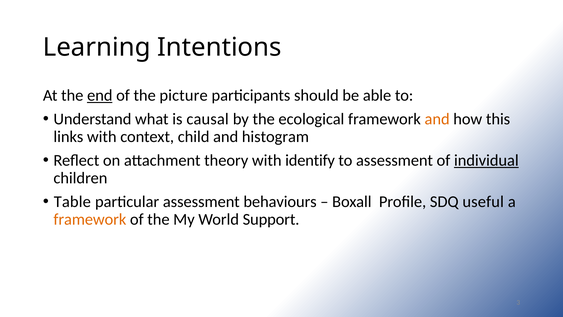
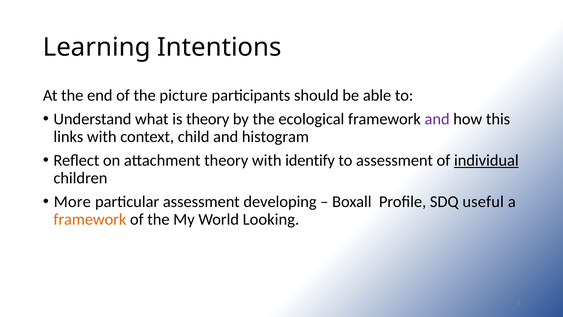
end underline: present -> none
is causal: causal -> theory
and at (437, 119) colour: orange -> purple
Table: Table -> More
behaviours: behaviours -> developing
Support: Support -> Looking
